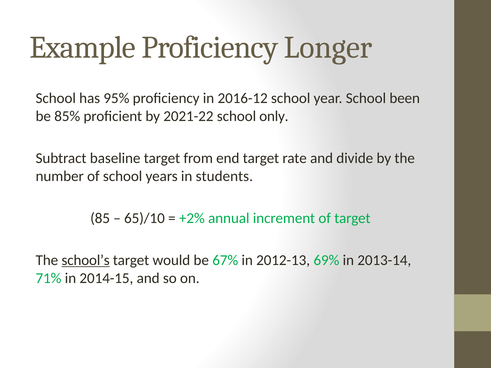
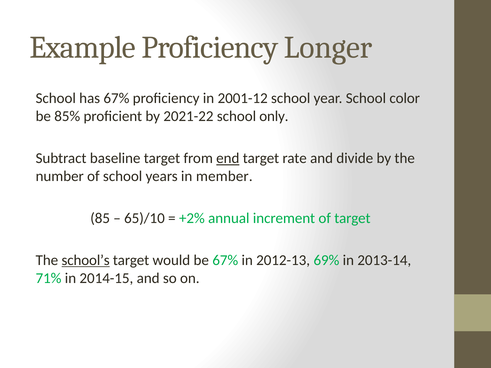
has 95%: 95% -> 67%
2016-12: 2016-12 -> 2001-12
been: been -> color
end underline: none -> present
students: students -> member
